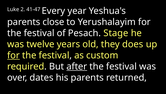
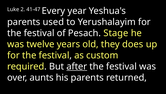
close: close -> used
for at (13, 55) underline: present -> none
dates: dates -> aunts
